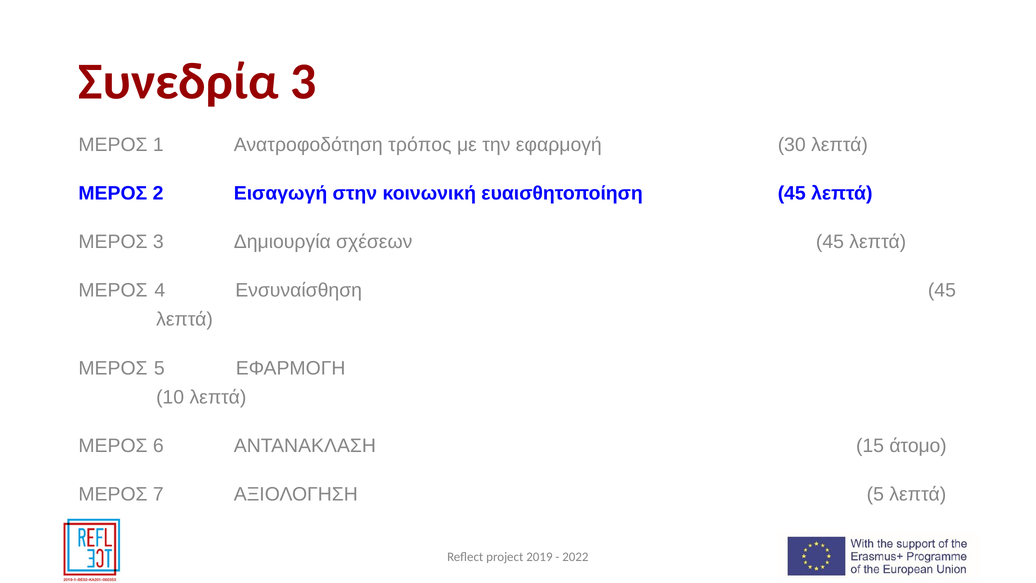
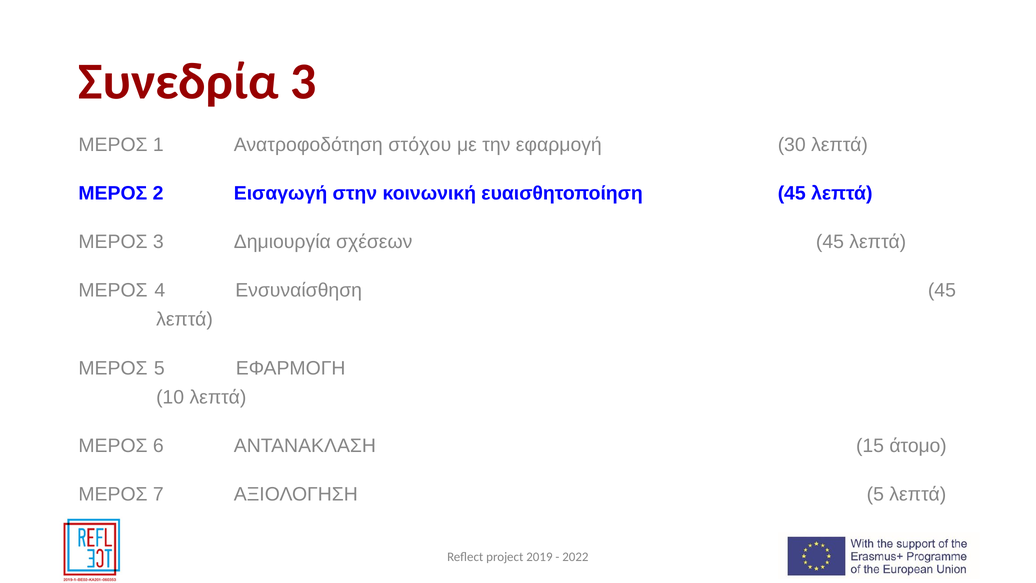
τρόπος: τρόπος -> στόχου
